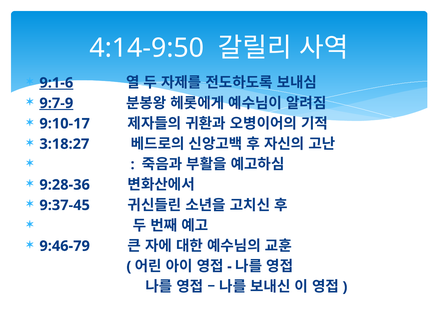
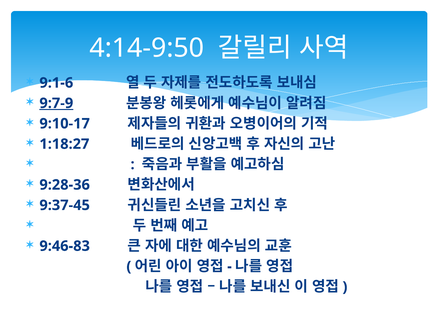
9:1-6 underline: present -> none
3:18:27: 3:18:27 -> 1:18:27
9:46-79: 9:46-79 -> 9:46-83
